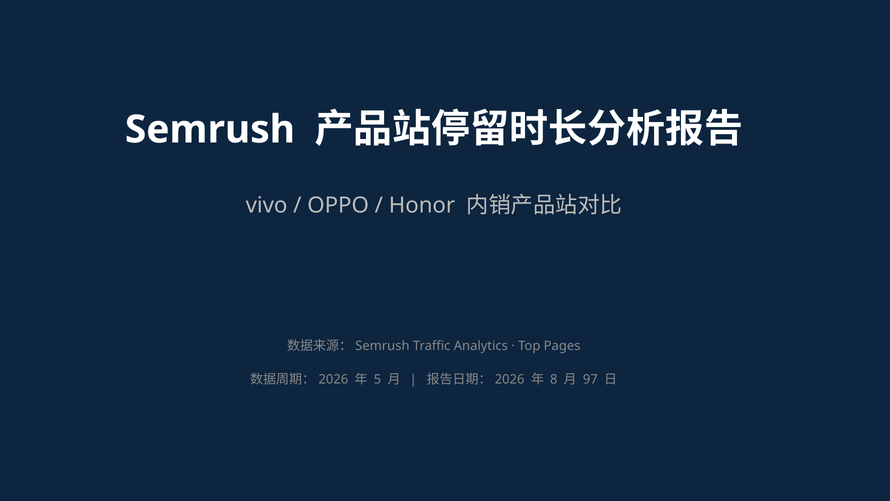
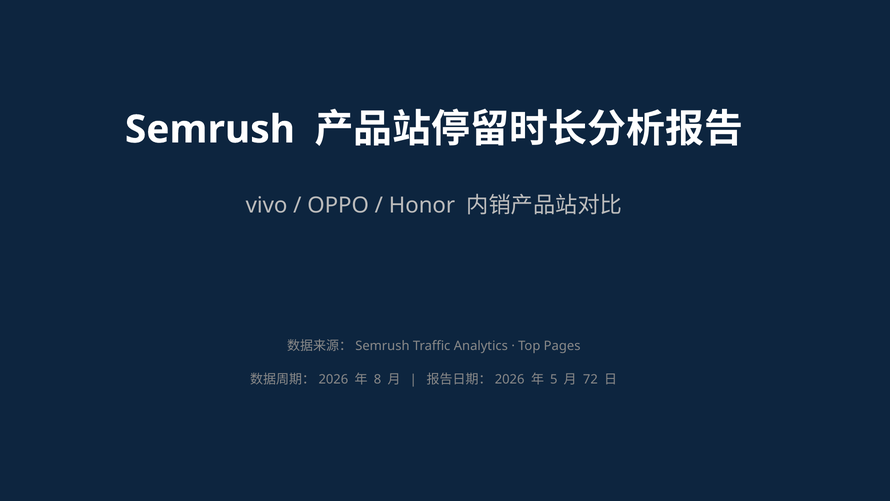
5: 5 -> 8
8: 8 -> 5
97: 97 -> 72
